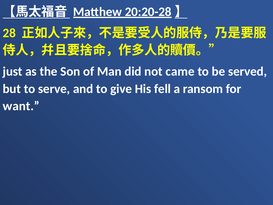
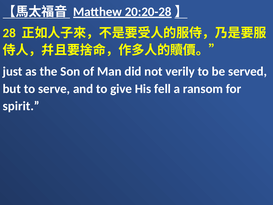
came: came -> verily
want: want -> spirit
